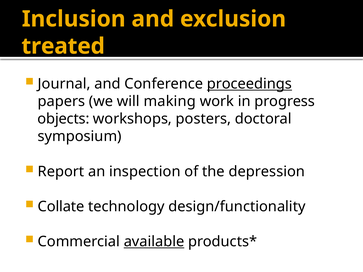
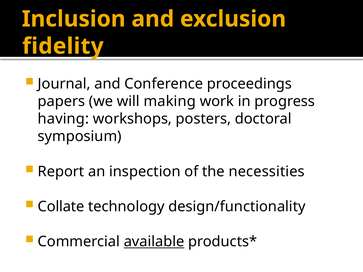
treated: treated -> fidelity
proceedings underline: present -> none
objects: objects -> having
depression: depression -> necessities
